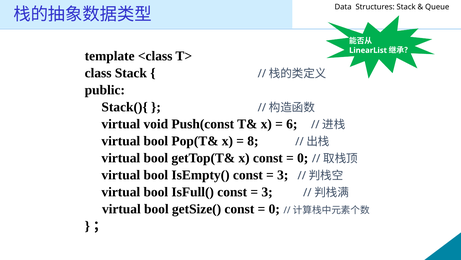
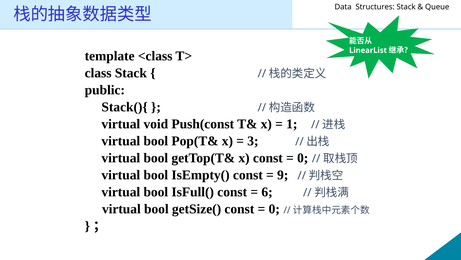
6: 6 -> 1
8: 8 -> 3
3 at (283, 175): 3 -> 9
3 at (267, 192): 3 -> 6
